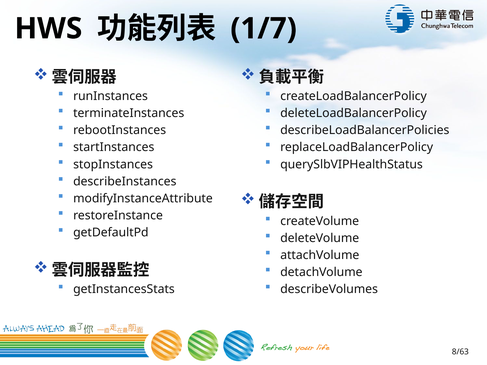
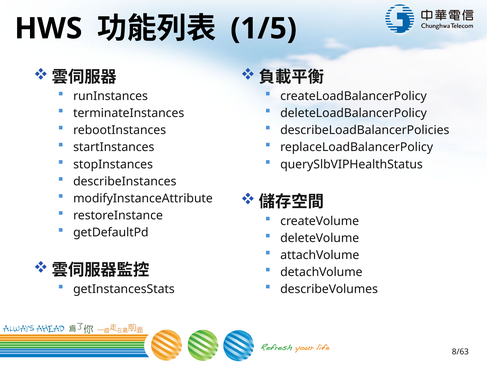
1/7: 1/7 -> 1/5
